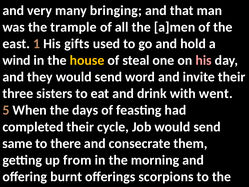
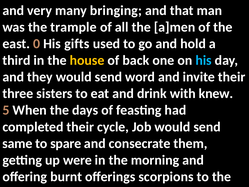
1: 1 -> 0
wind: wind -> third
steal: steal -> back
his at (204, 60) colour: pink -> light blue
went: went -> knew
there: there -> spare
from: from -> were
